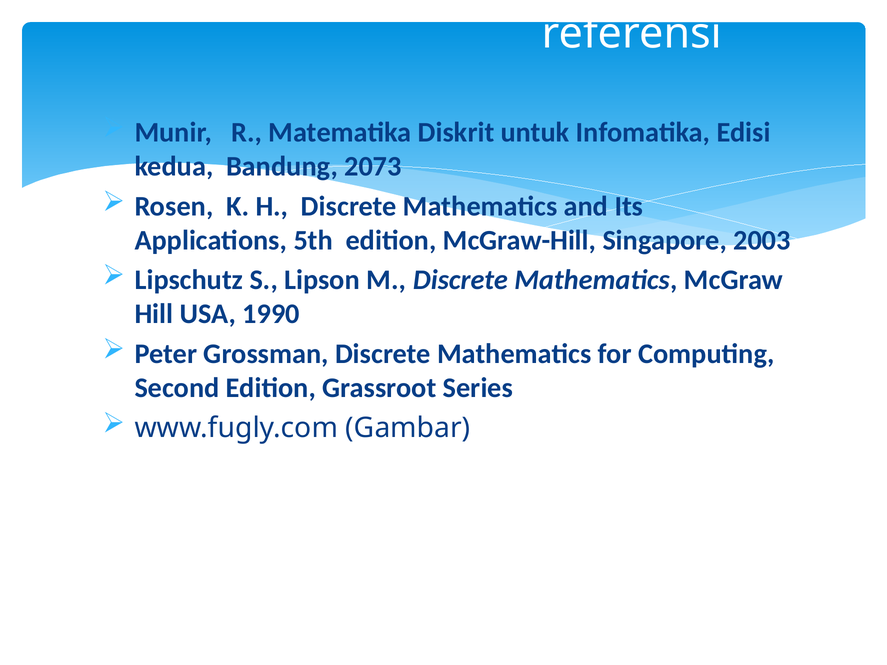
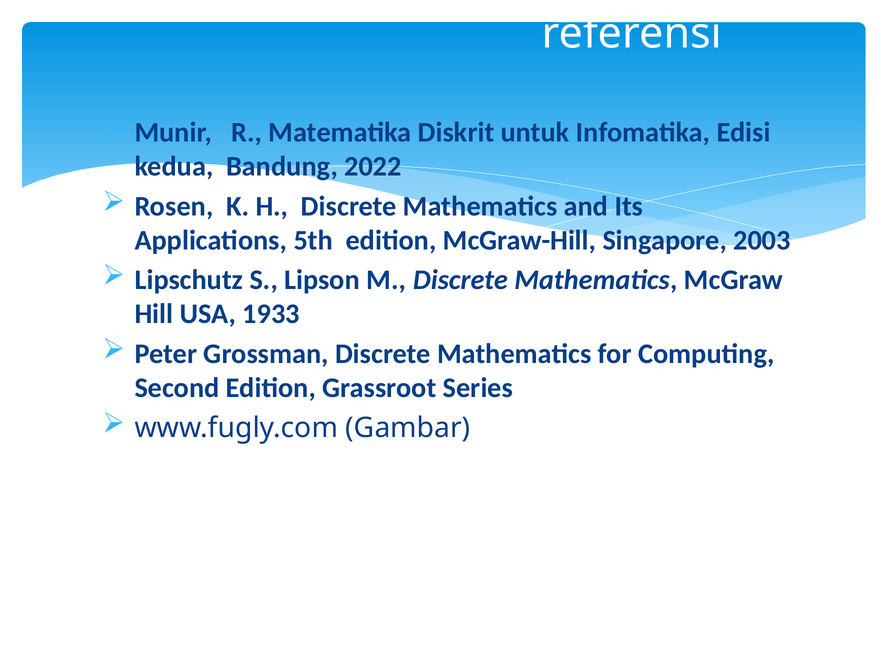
2073: 2073 -> 2022
1990: 1990 -> 1933
